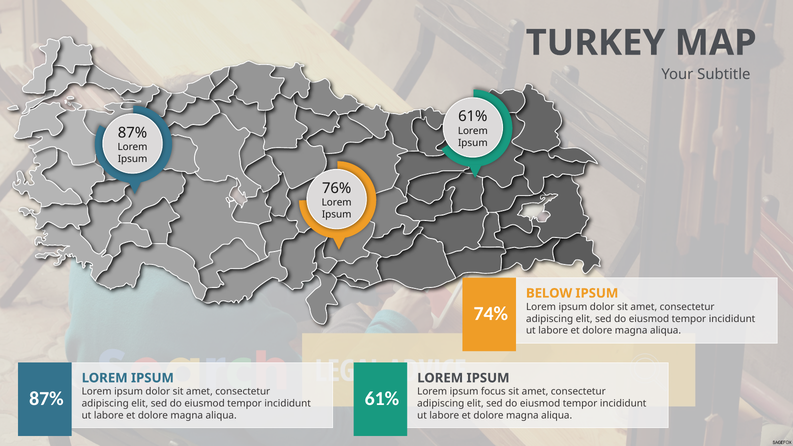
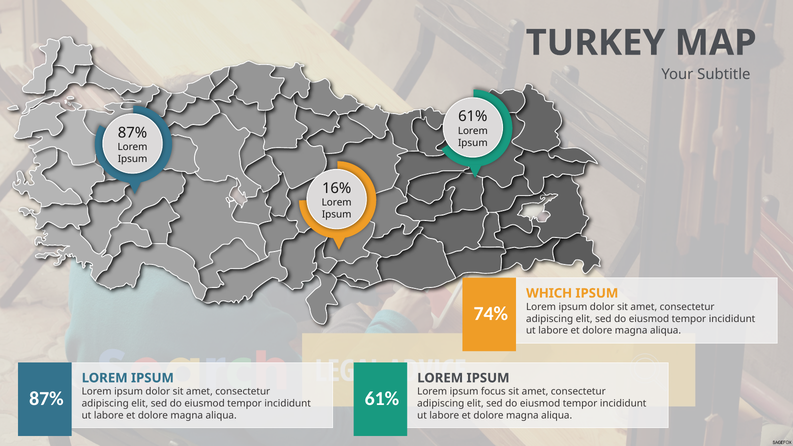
76%: 76% -> 16%
BELOW: BELOW -> WHICH
